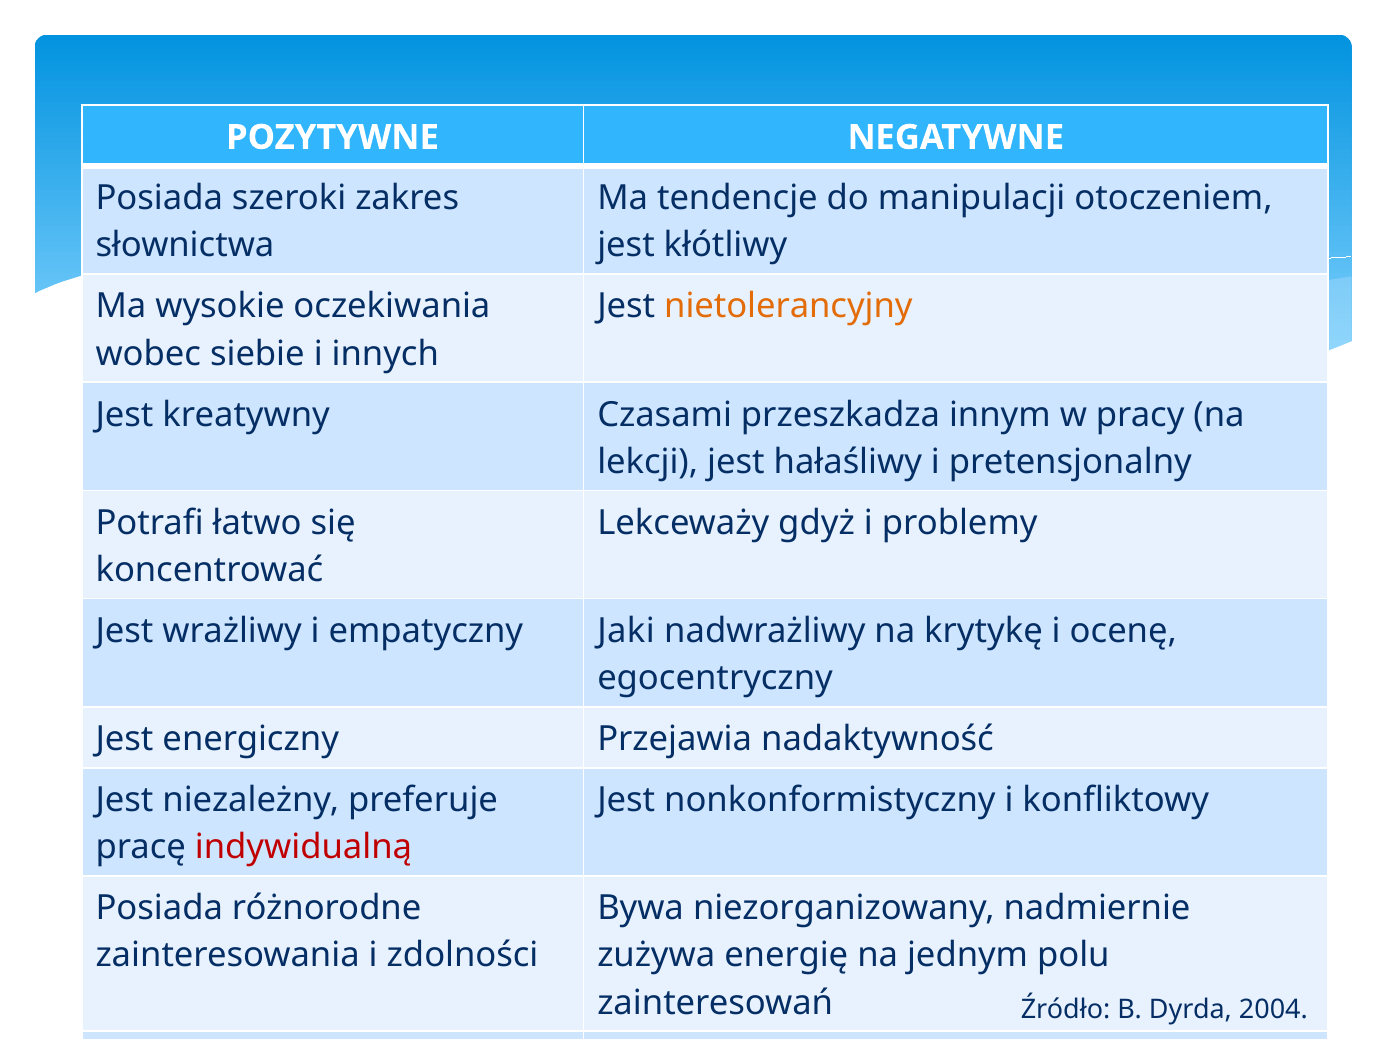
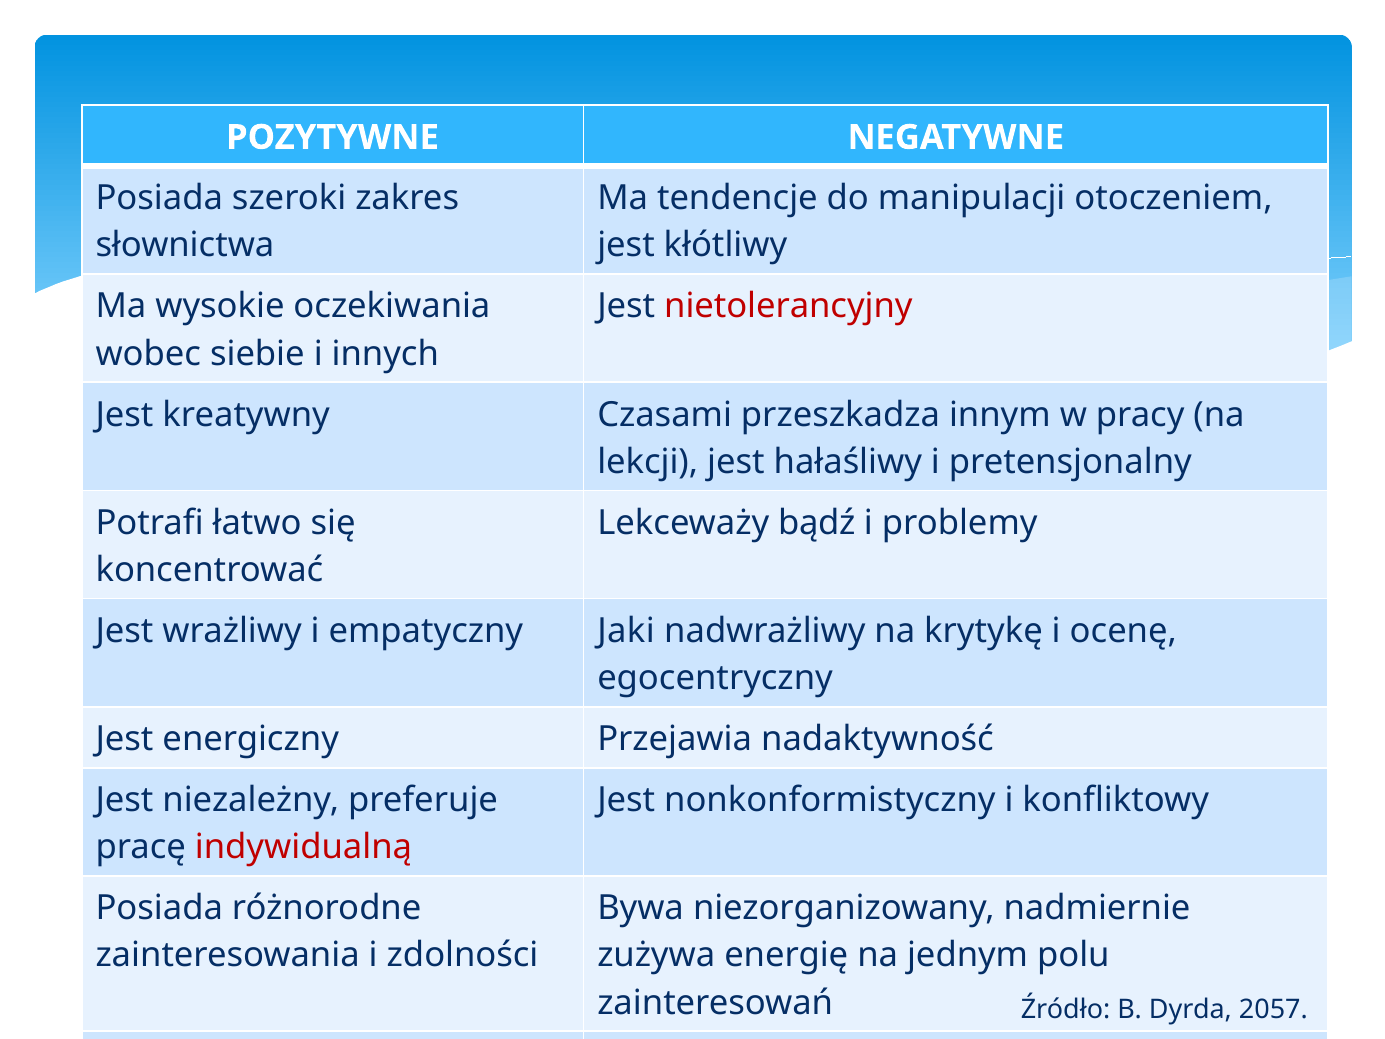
nietolerancyjny colour: orange -> red
gdyż: gdyż -> bądź
2004: 2004 -> 2057
